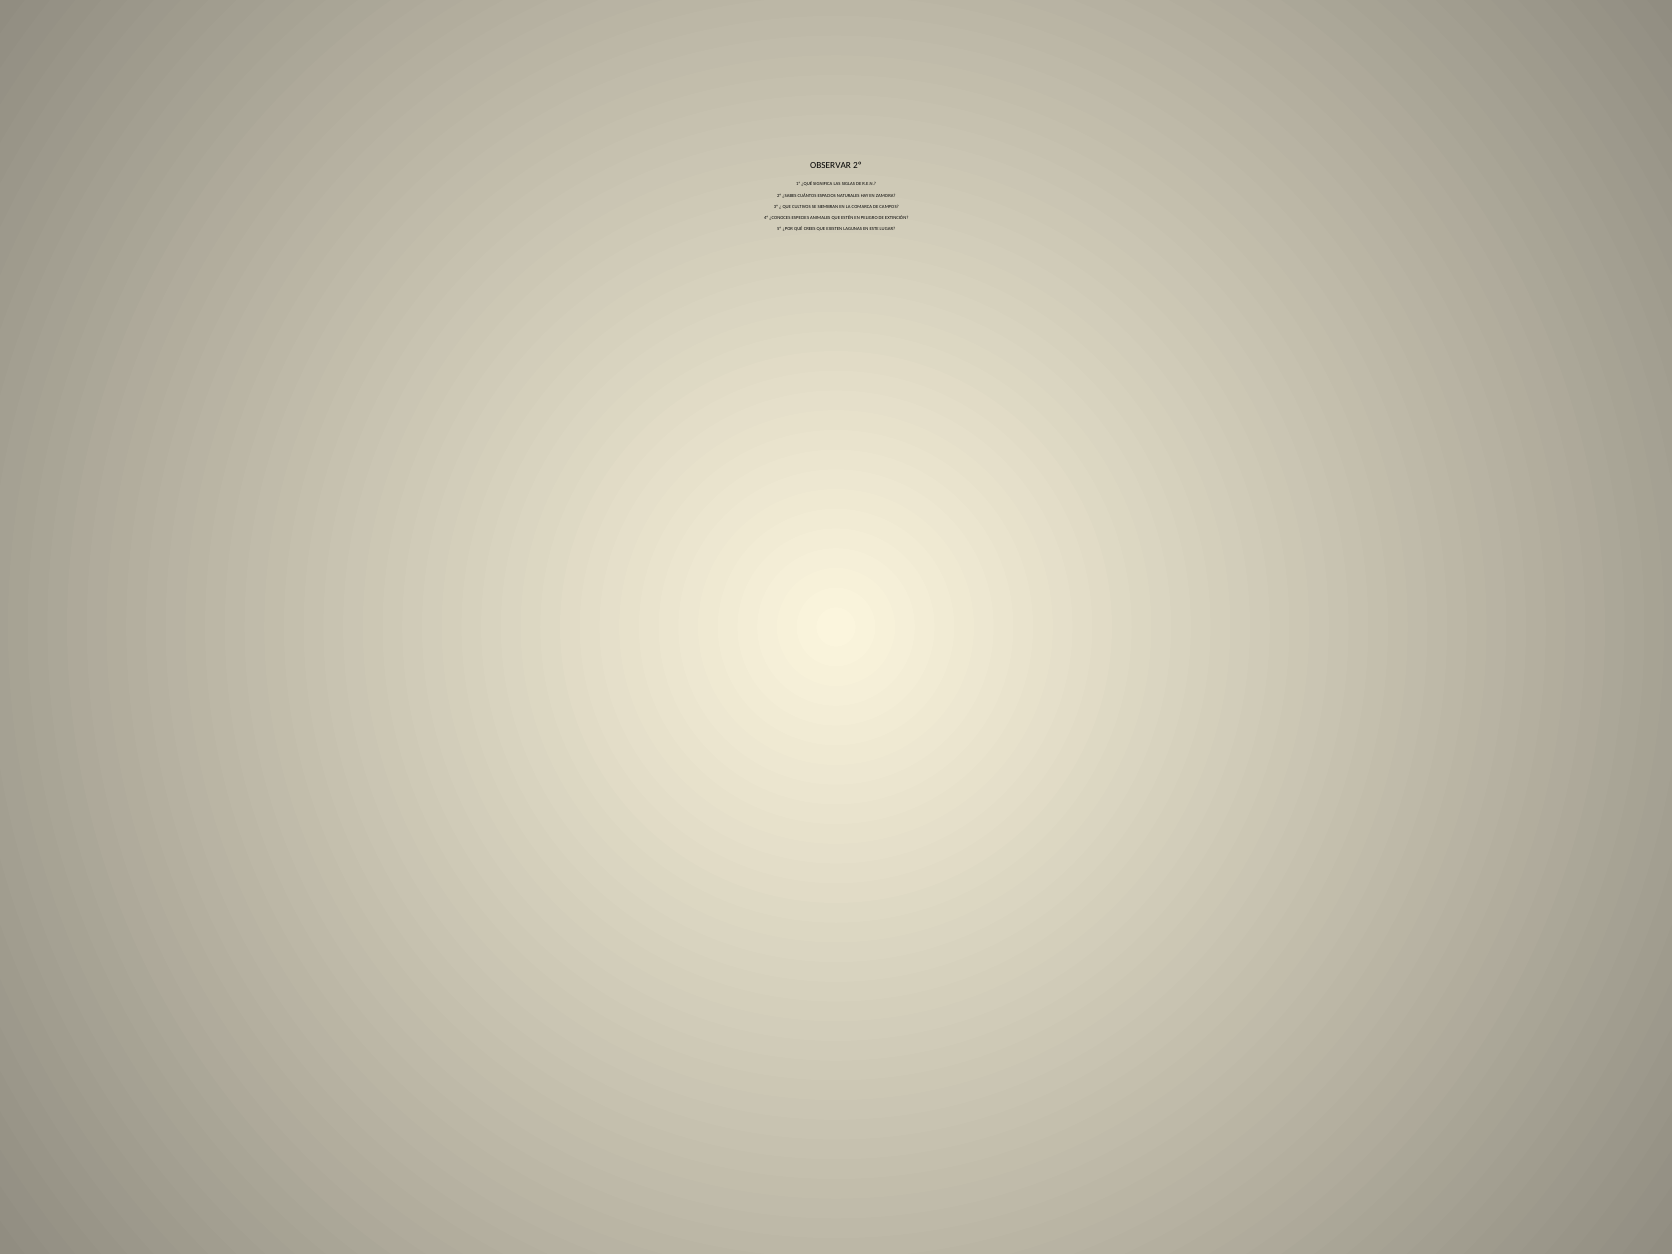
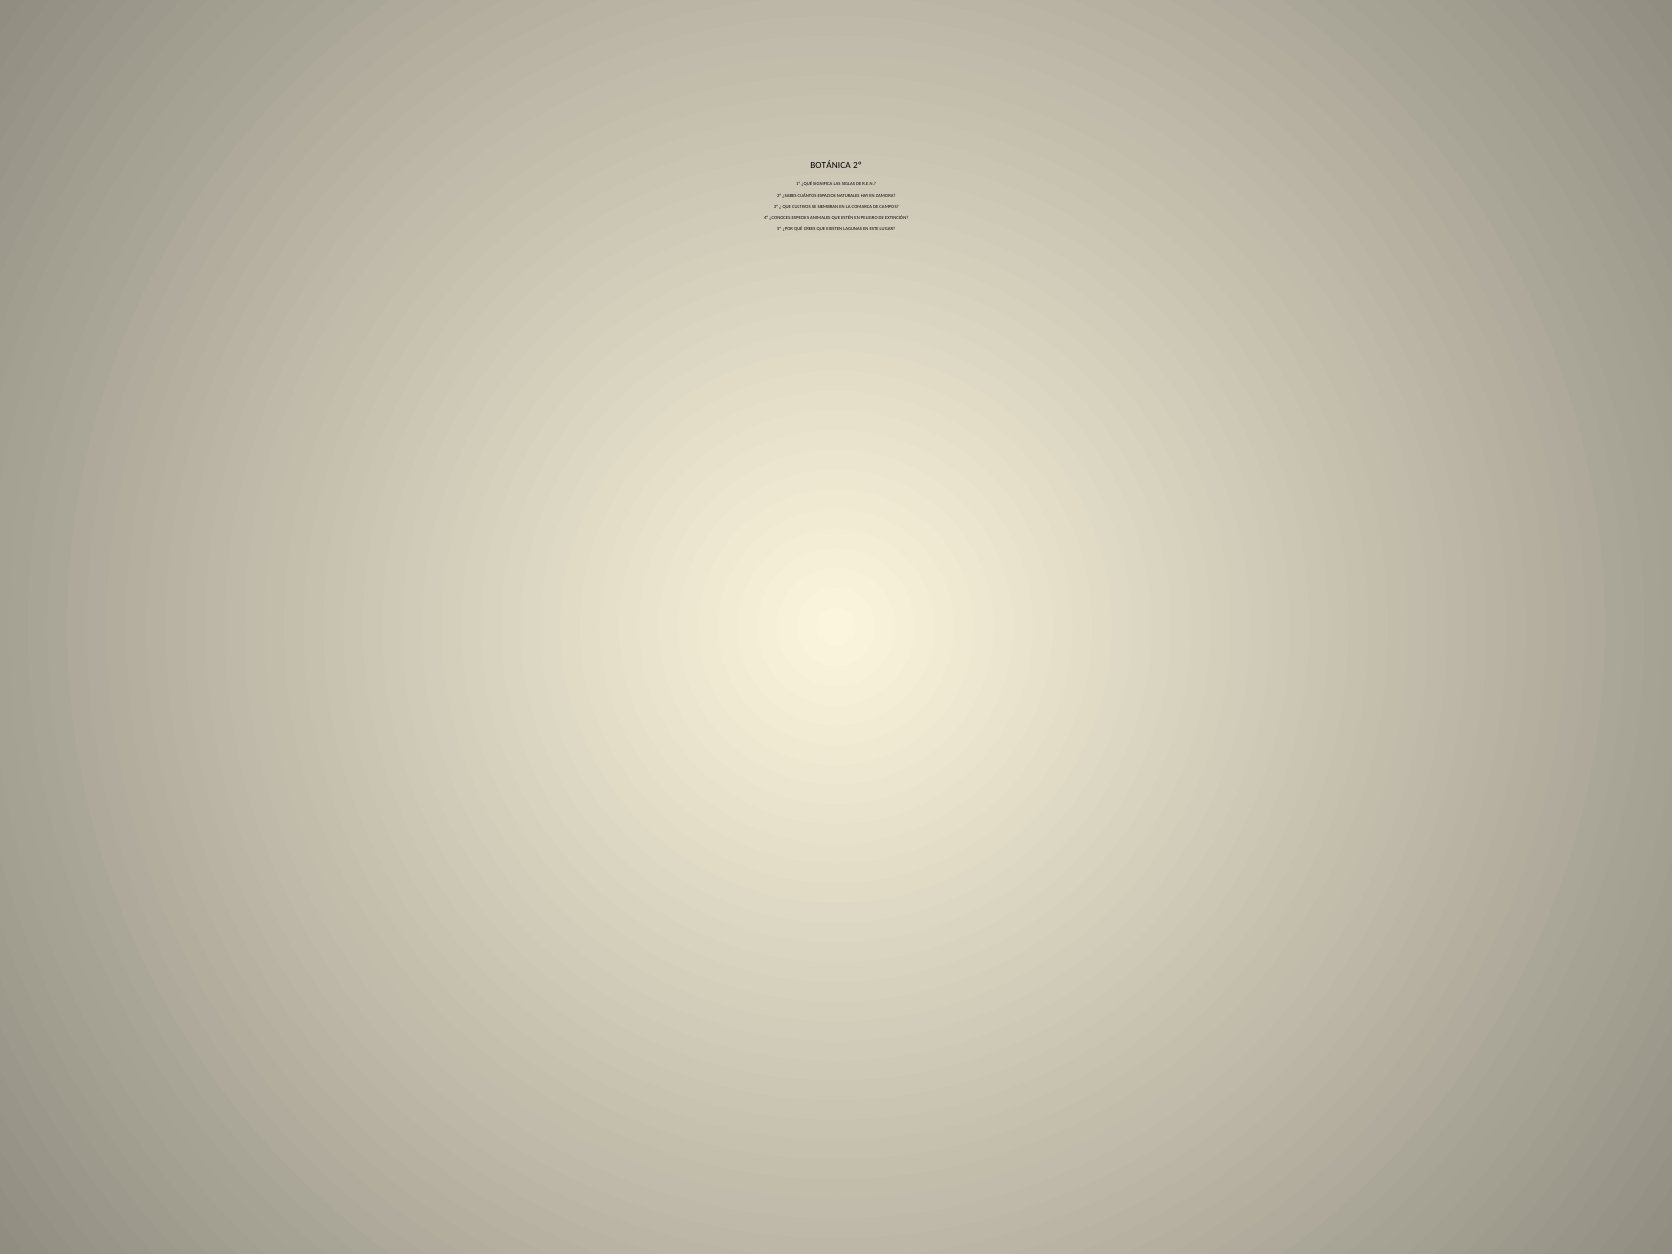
OBSERVAR: OBSERVAR -> BOTÁNICA
